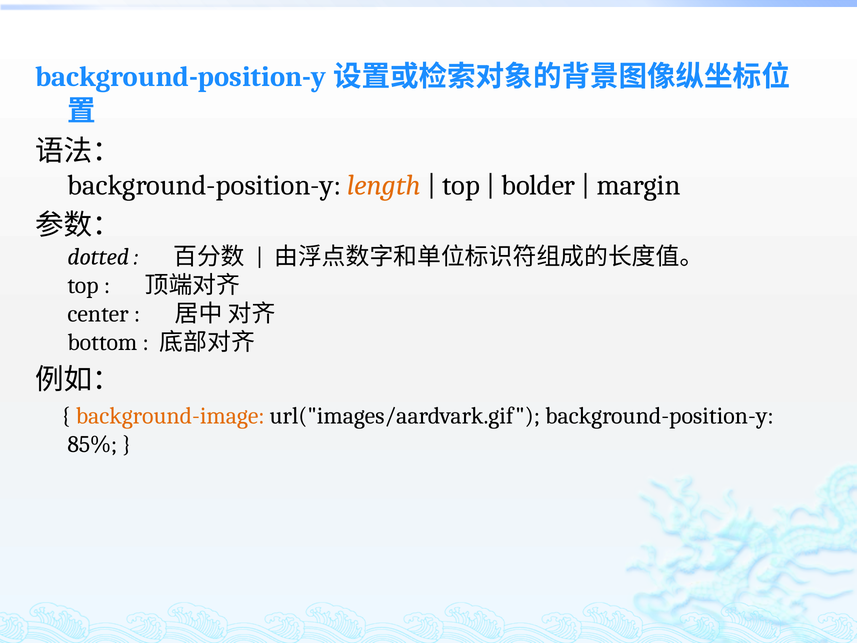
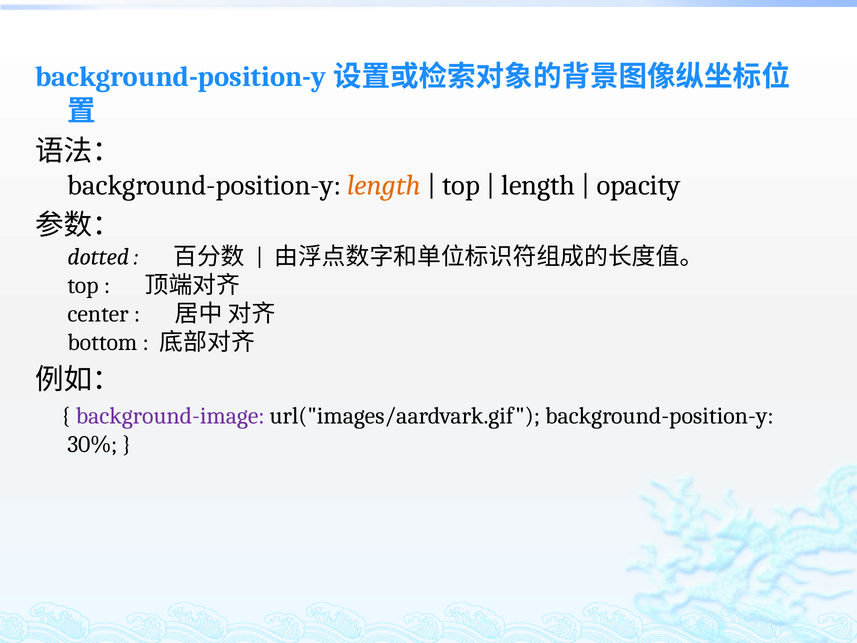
bolder at (538, 185): bolder -> length
margin: margin -> opacity
background-image colour: orange -> purple
85%: 85% -> 30%
